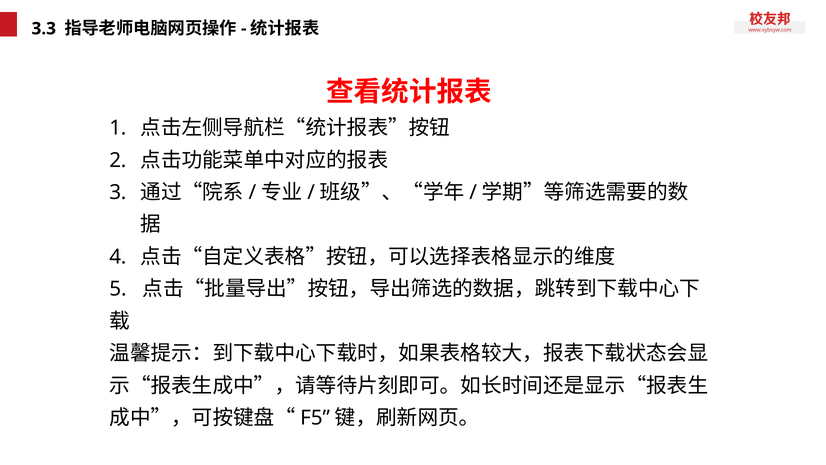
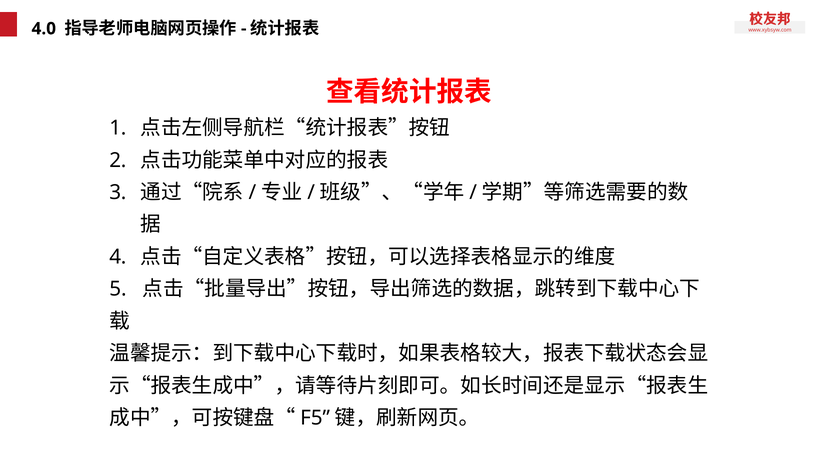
3.3: 3.3 -> 4.0
